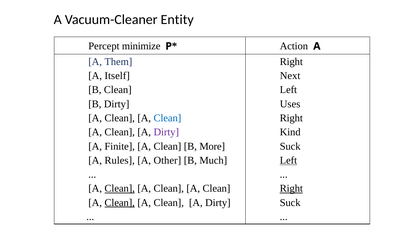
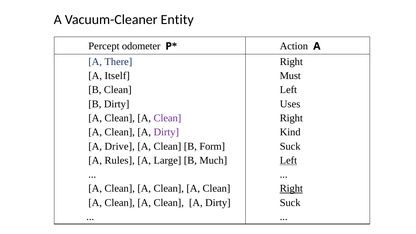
minimize: minimize -> odometer
Them: Them -> There
Next: Next -> Must
Clean at (167, 118) colour: blue -> purple
Finite: Finite -> Drive
More: More -> Form
Other: Other -> Large
Clean at (120, 189) underline: present -> none
Clean at (120, 203) underline: present -> none
